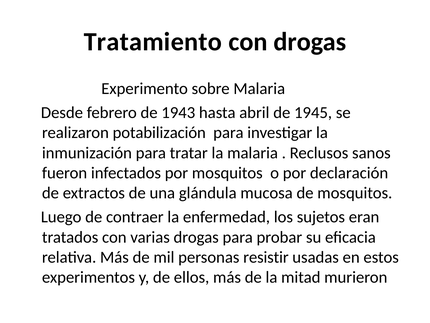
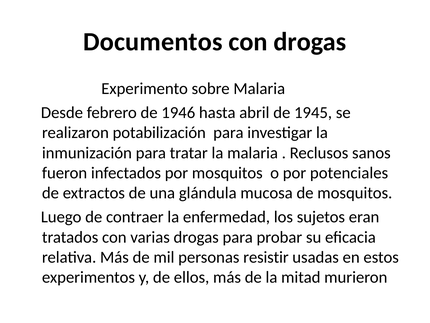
Tratamiento: Tratamiento -> Documentos
1943: 1943 -> 1946
declaración: declaración -> potenciales
